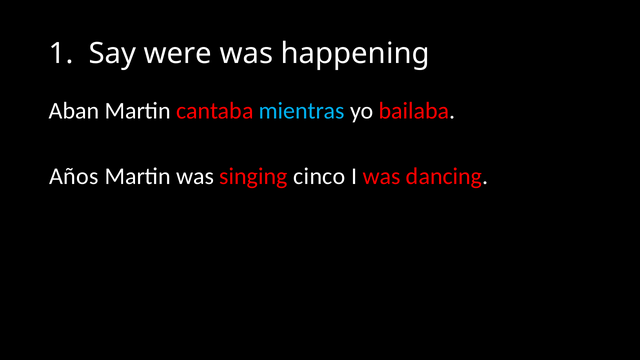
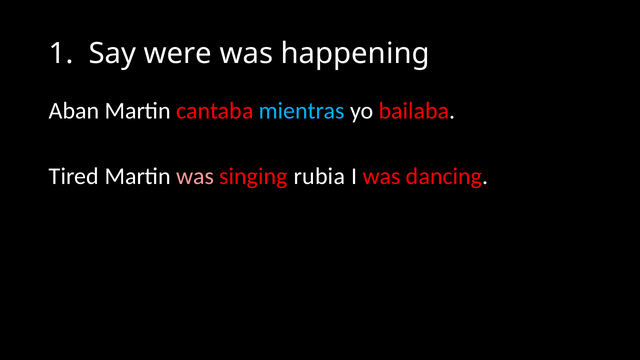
Años: Años -> Tired
was at (195, 176) colour: white -> pink
cinco: cinco -> rubia
